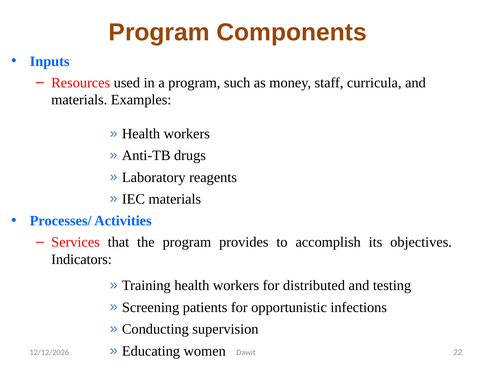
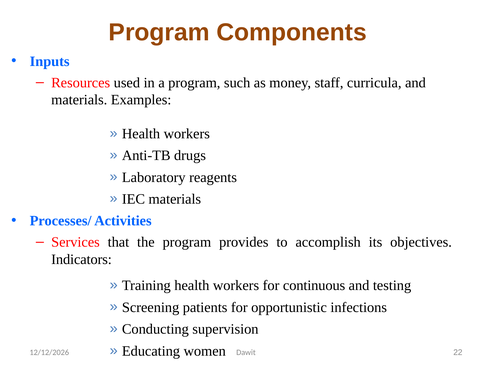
distributed: distributed -> continuous
